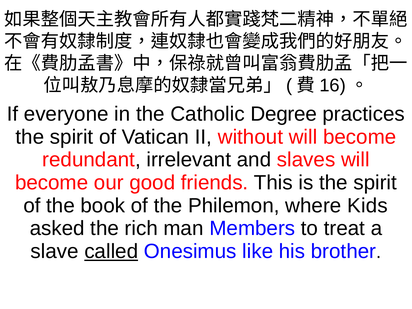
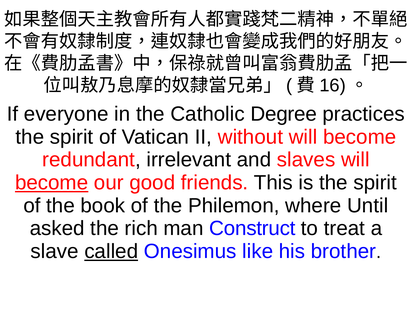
become at (52, 183) underline: none -> present
Kids: Kids -> Until
Members: Members -> Construct
